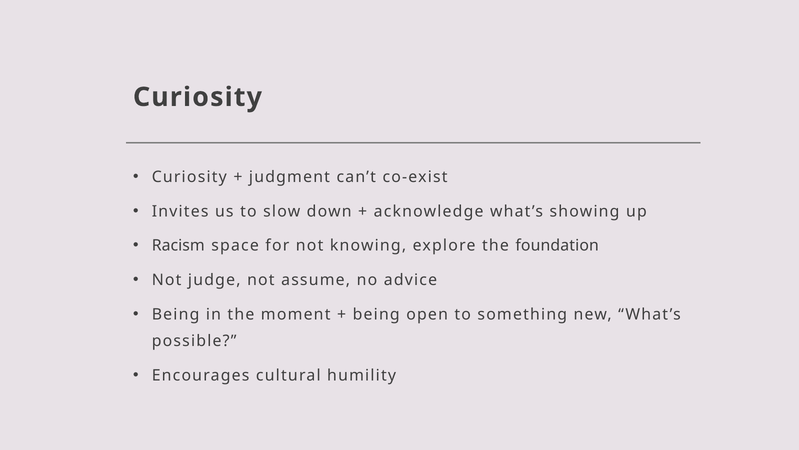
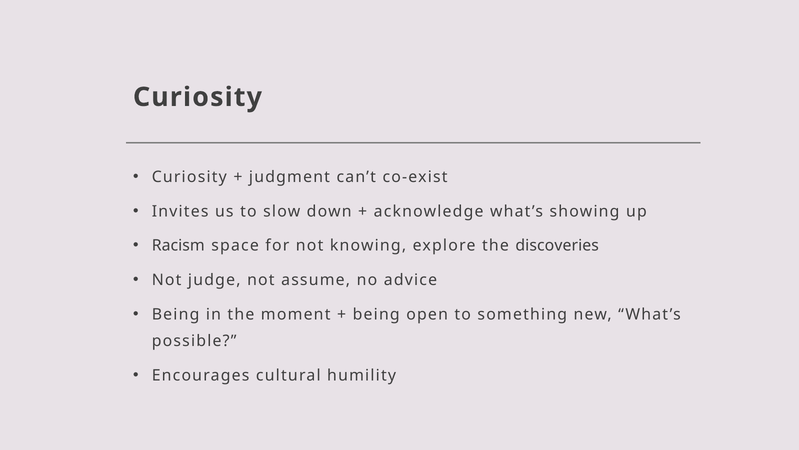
foundation: foundation -> discoveries
